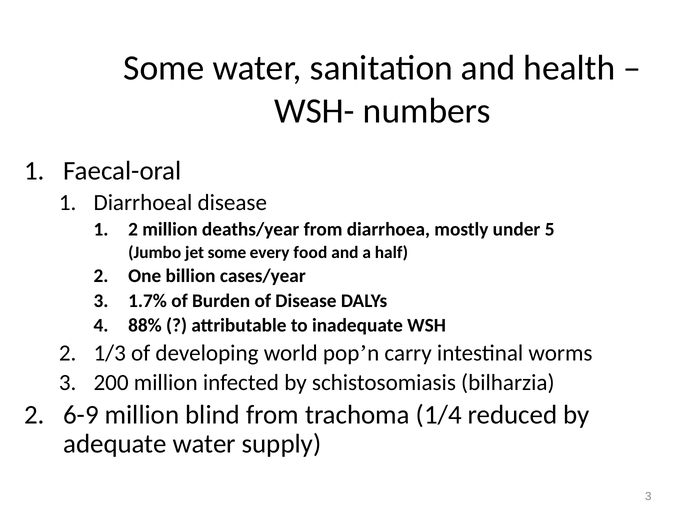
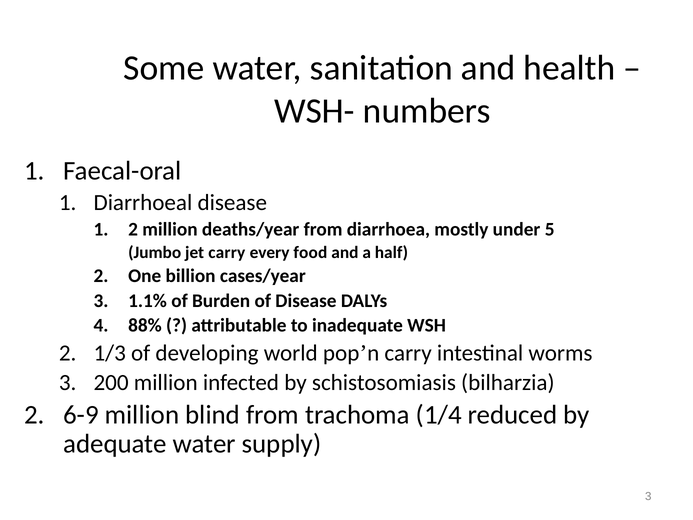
jet some: some -> carry
1.7%: 1.7% -> 1.1%
